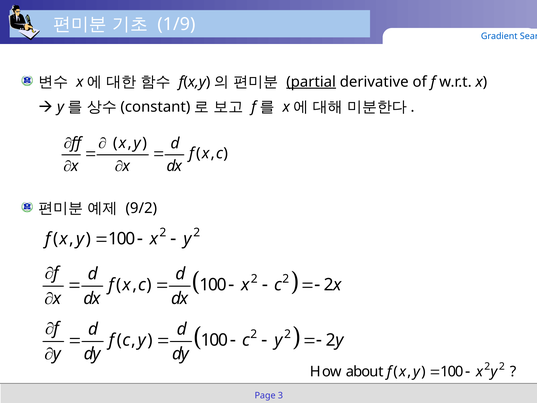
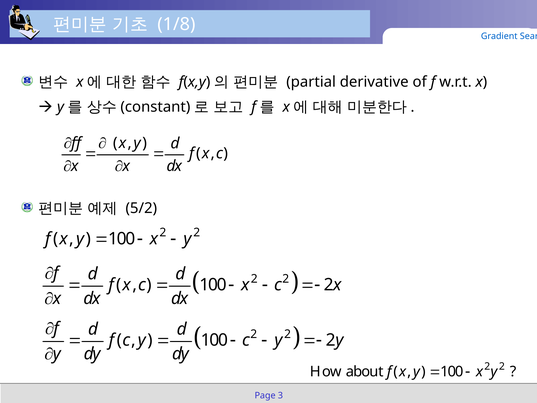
1/9: 1/9 -> 1/8
partial underline: present -> none
9/2: 9/2 -> 5/2
